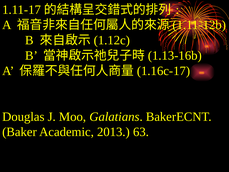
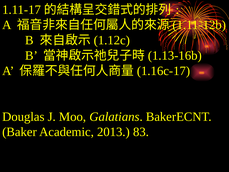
63: 63 -> 83
